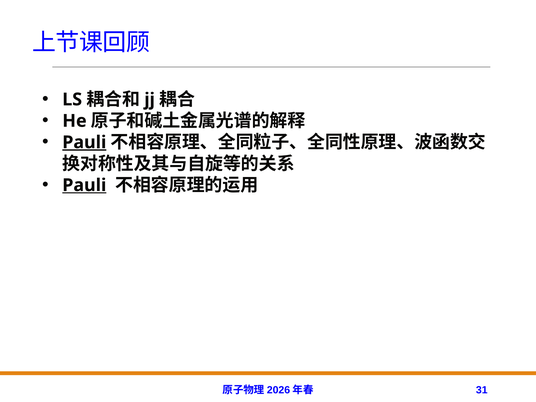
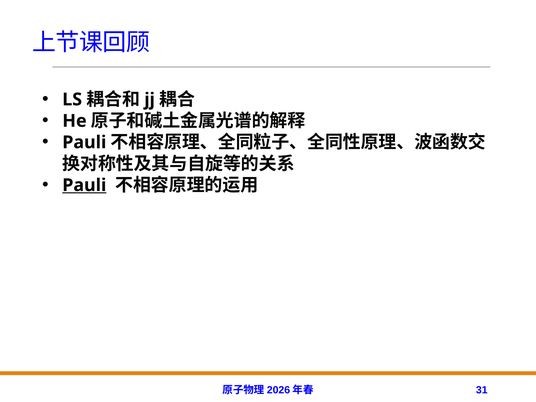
Pauli at (84, 142) underline: present -> none
